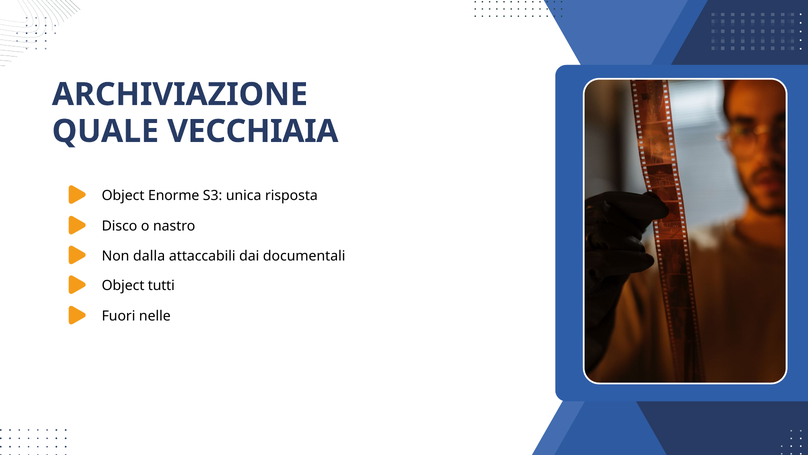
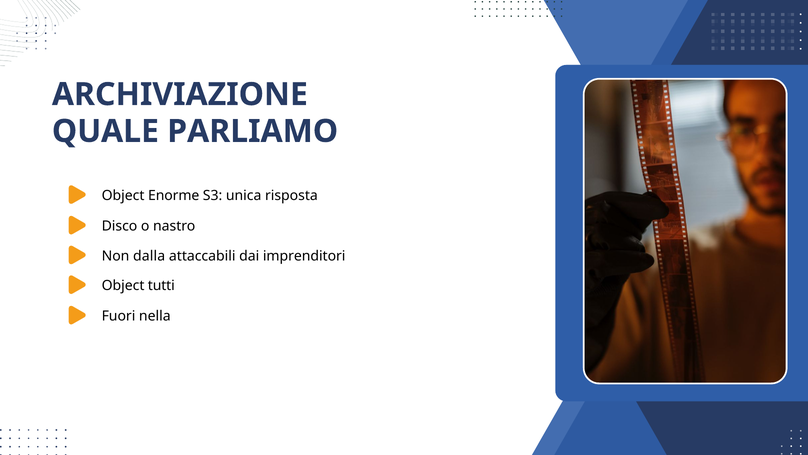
VECCHIAIA: VECCHIAIA -> PARLIAMO
documentali: documentali -> imprenditori
nelle: nelle -> nella
